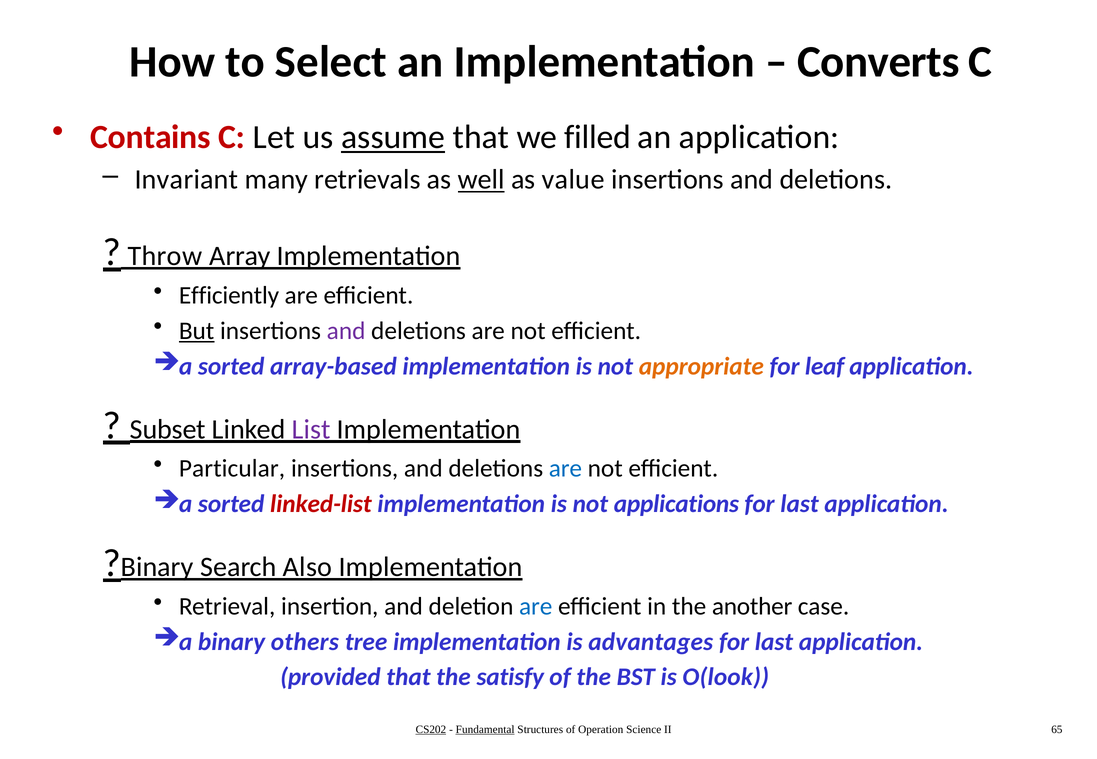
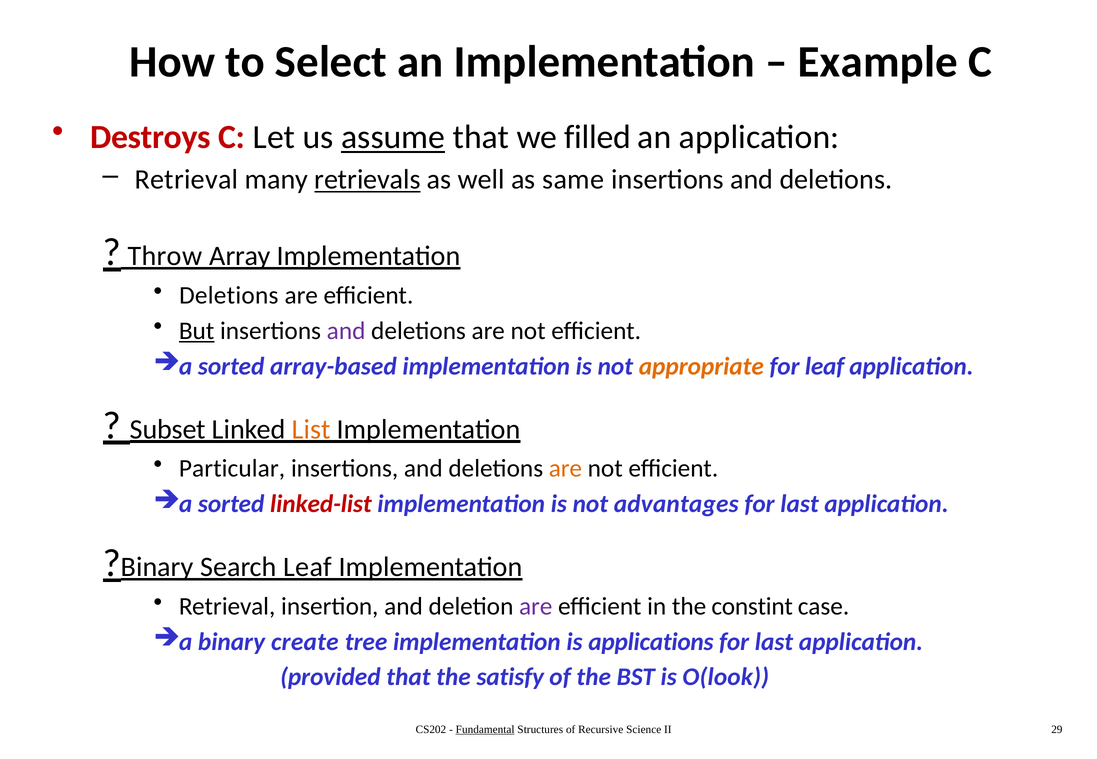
Converts: Converts -> Example
Contains: Contains -> Destroys
Invariant at (186, 180): Invariant -> Retrieval
retrievals underline: none -> present
well underline: present -> none
value: value -> same
Efficiently at (229, 296): Efficiently -> Deletions
List colour: purple -> orange
are at (565, 469) colour: blue -> orange
applications: applications -> advantages
Search Also: Also -> Leaf
are at (536, 607) colour: blue -> purple
another: another -> constint
others: others -> create
advantages: advantages -> applications
CS202 underline: present -> none
Operation: Operation -> Recursive
65: 65 -> 29
